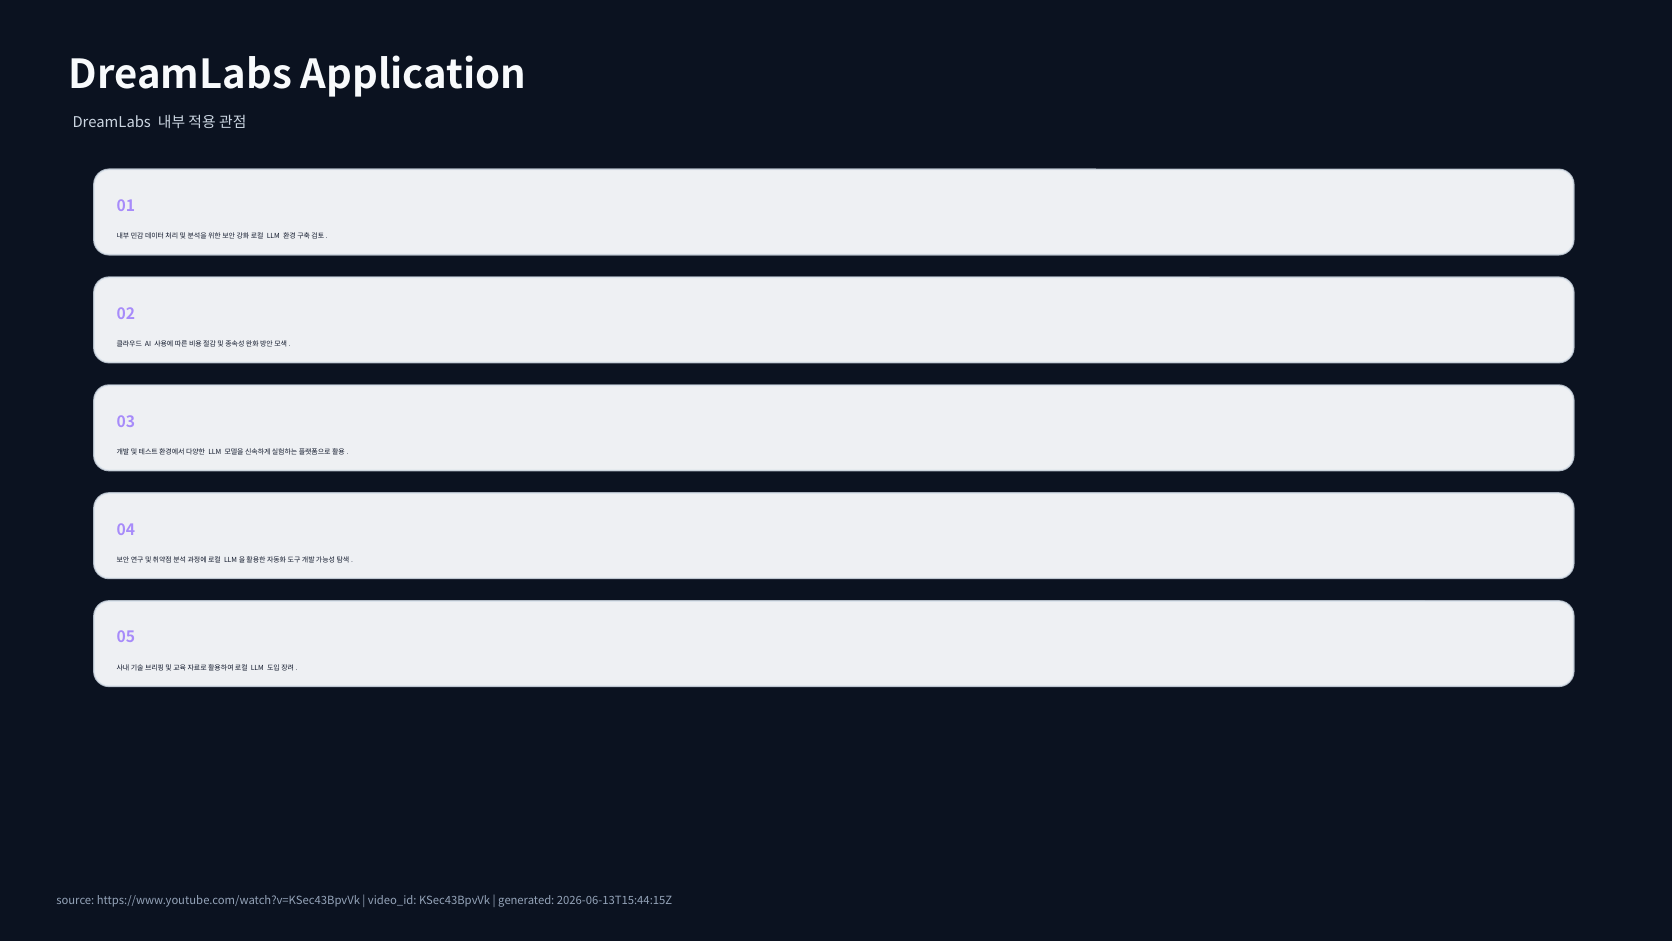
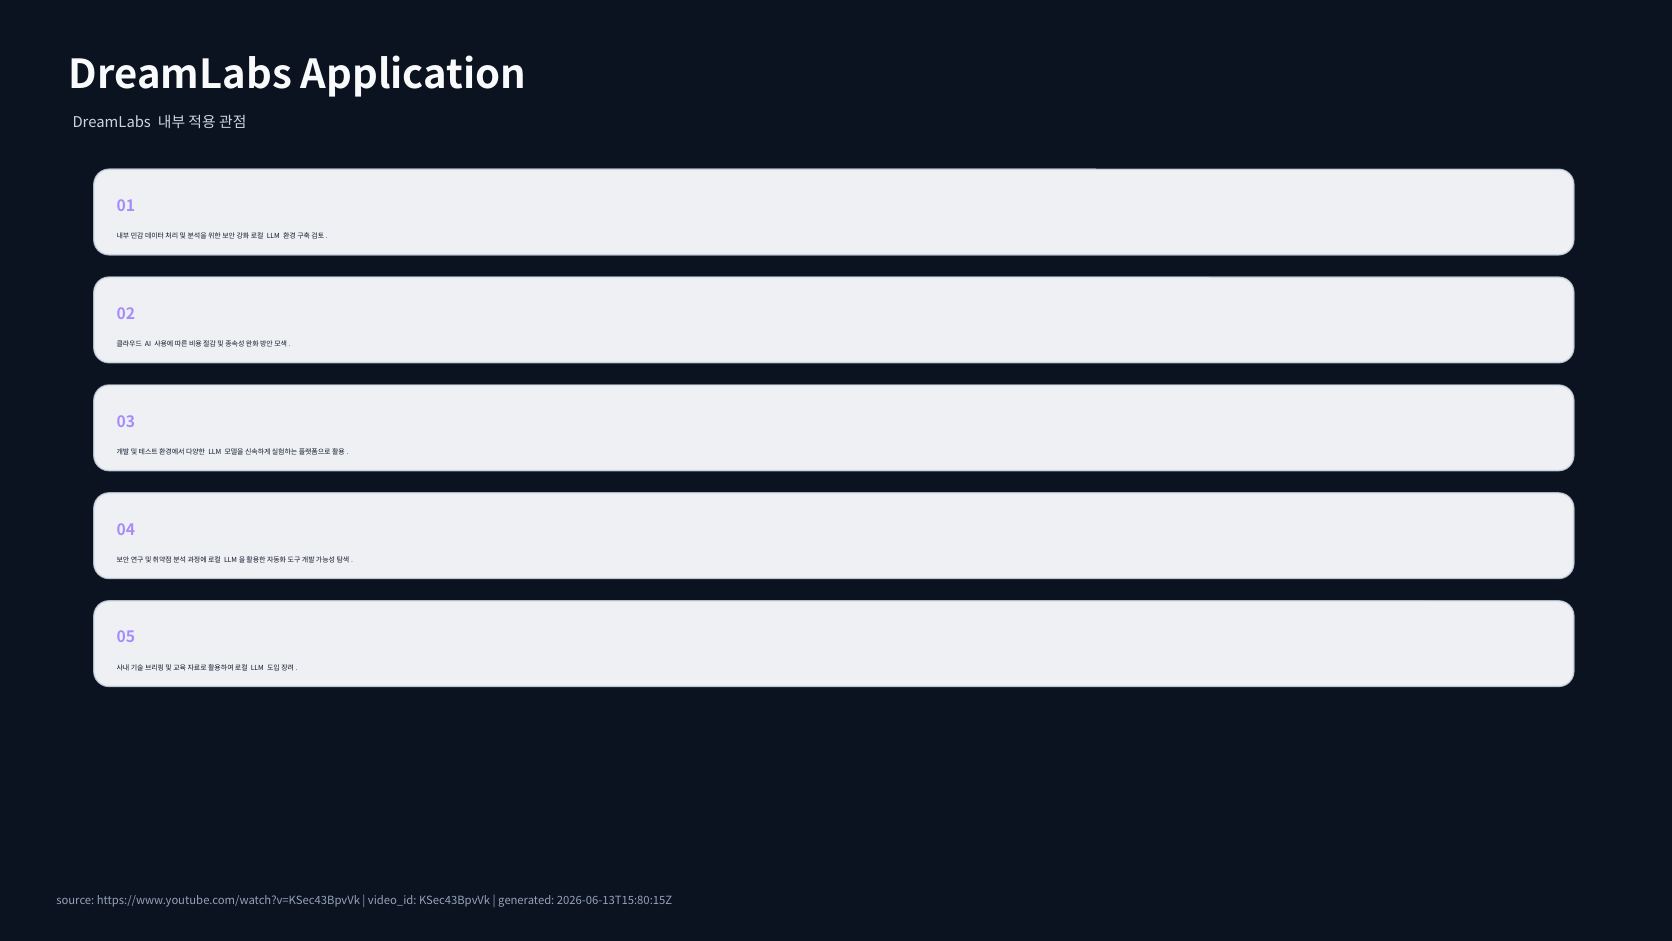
2026-06-13T15:44:15Z: 2026-06-13T15:44:15Z -> 2026-06-13T15:80:15Z
